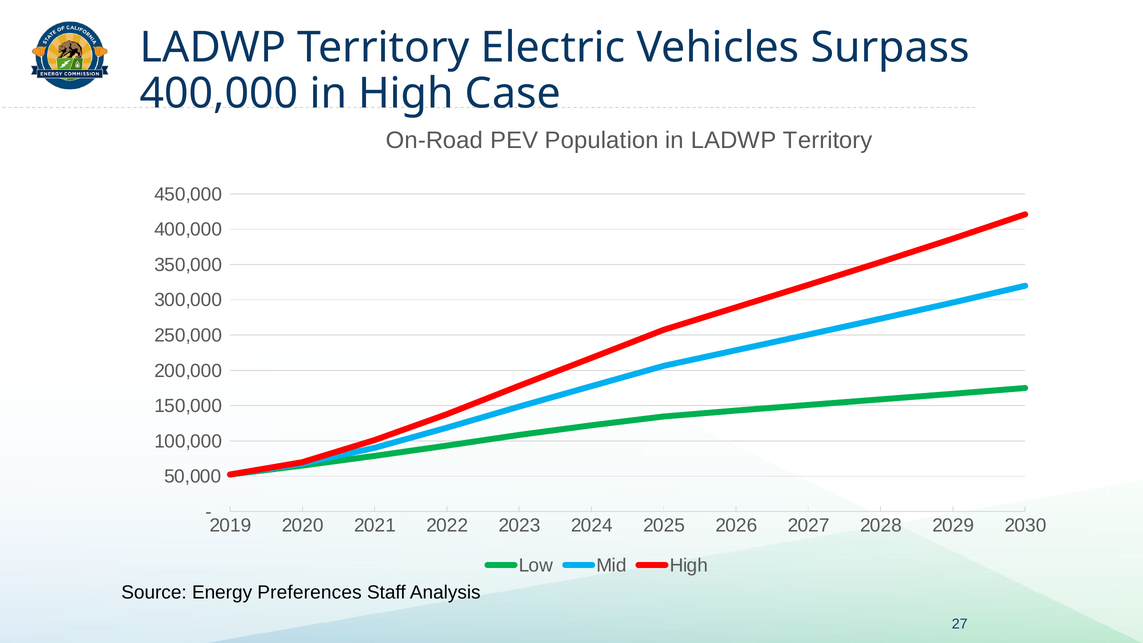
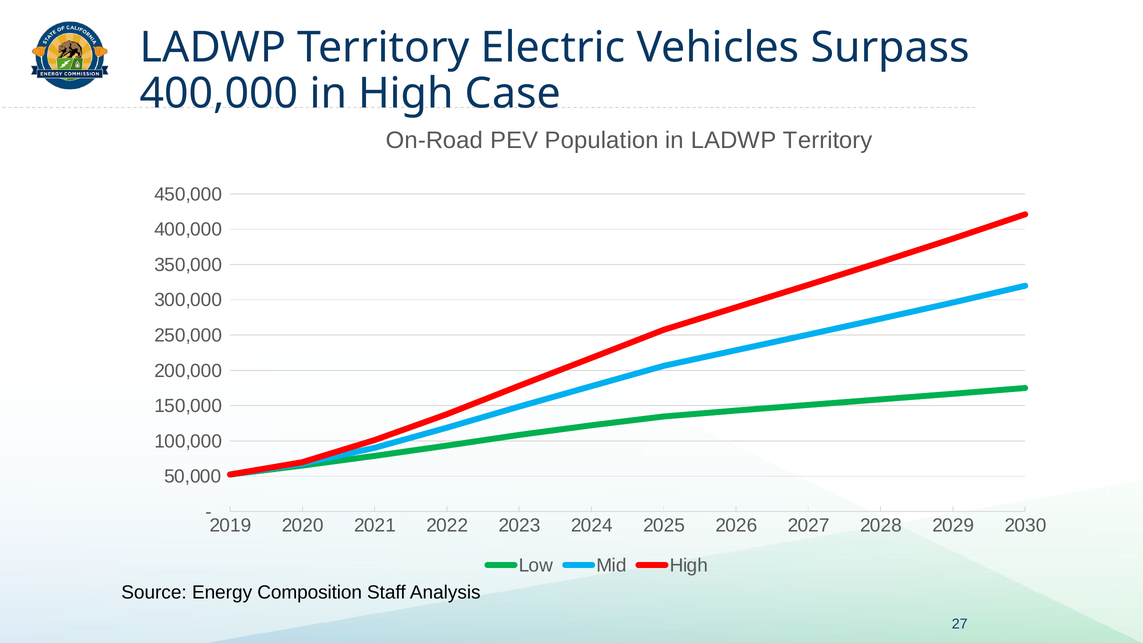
Preferences: Preferences -> Composition
